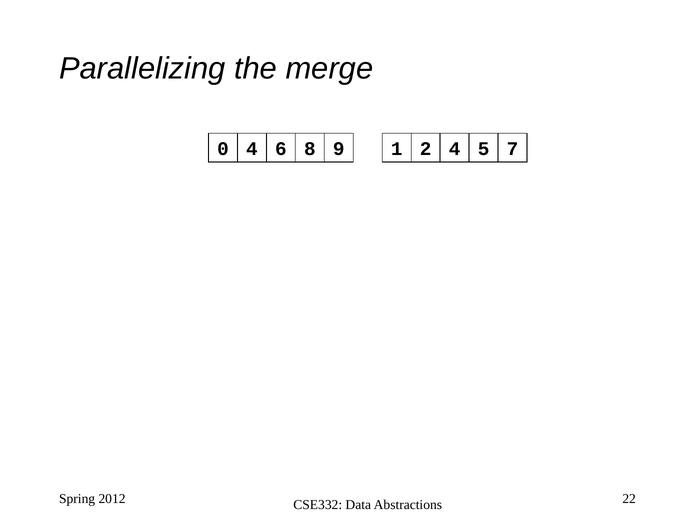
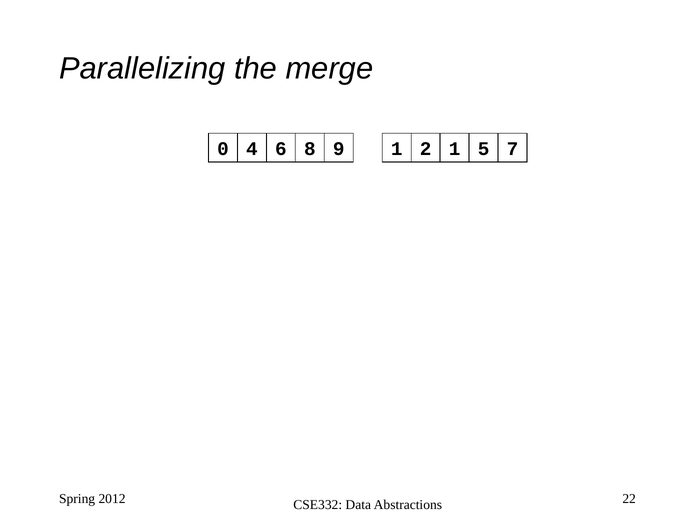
2 4: 4 -> 1
